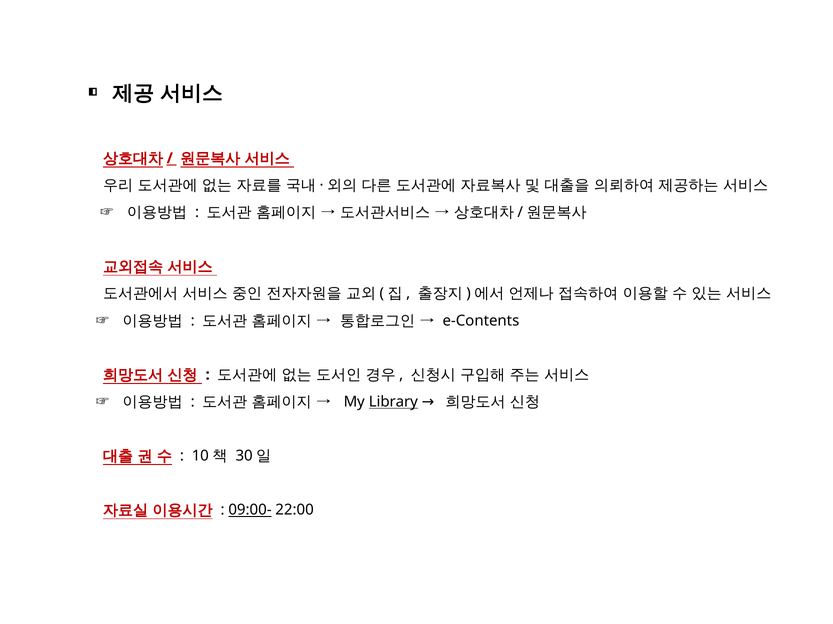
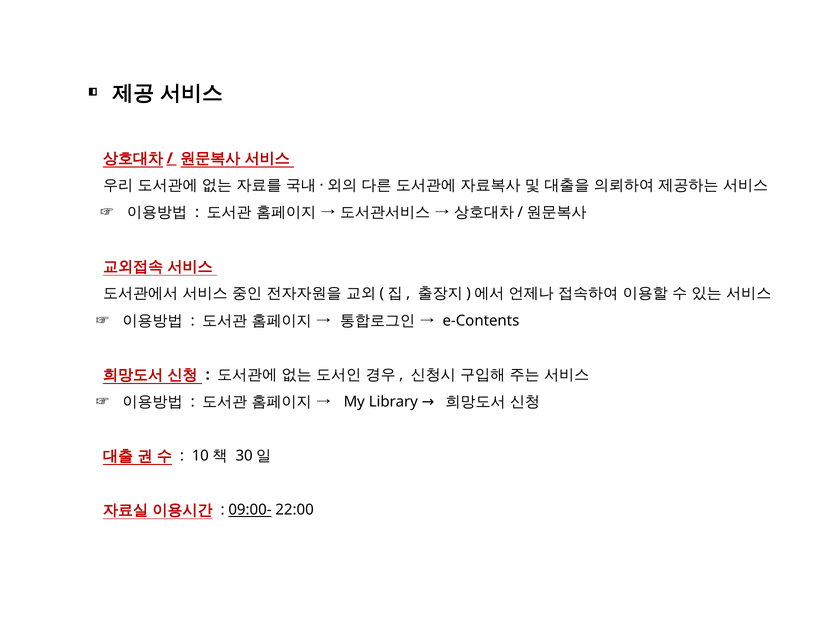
Library underline: present -> none
